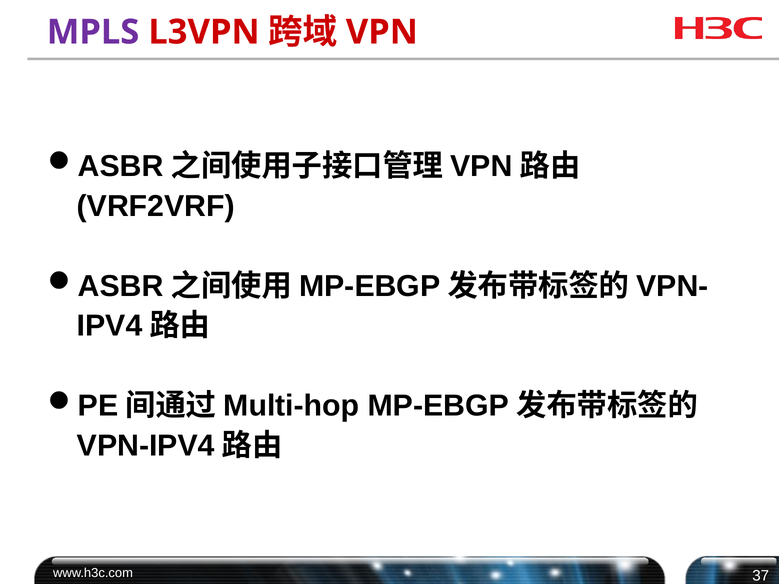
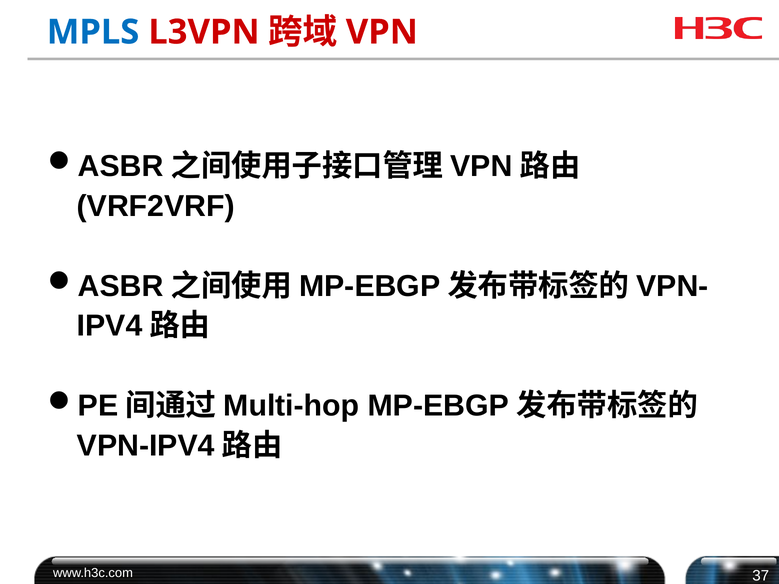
MPLS colour: purple -> blue
